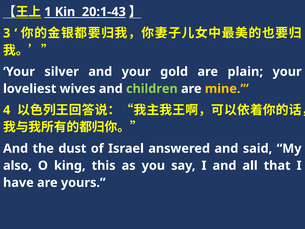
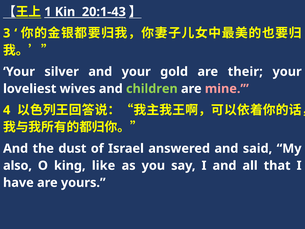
plain: plain -> their
mine colour: yellow -> pink
this: this -> like
